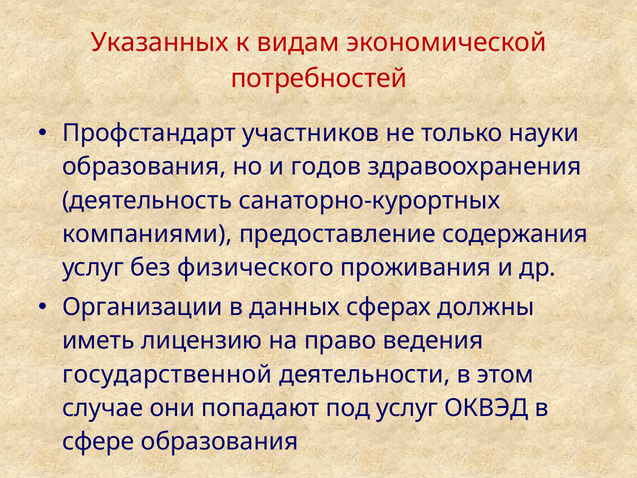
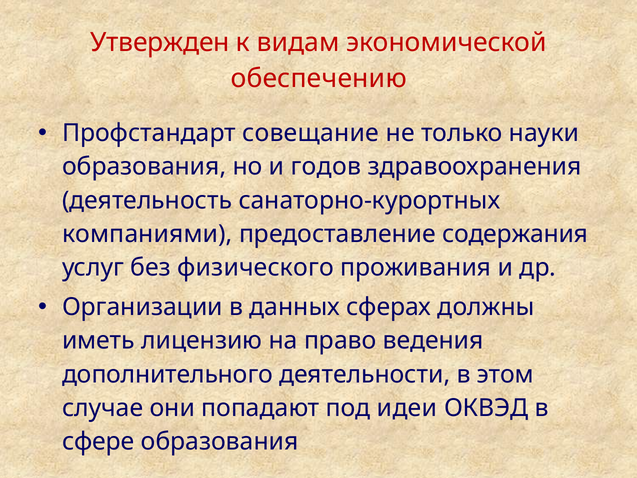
Указанных: Указанных -> Утвержден
потребностей: потребностей -> обеспечению
участников: участников -> совещание
государственной: государственной -> дополнительного
под услуг: услуг -> идеи
